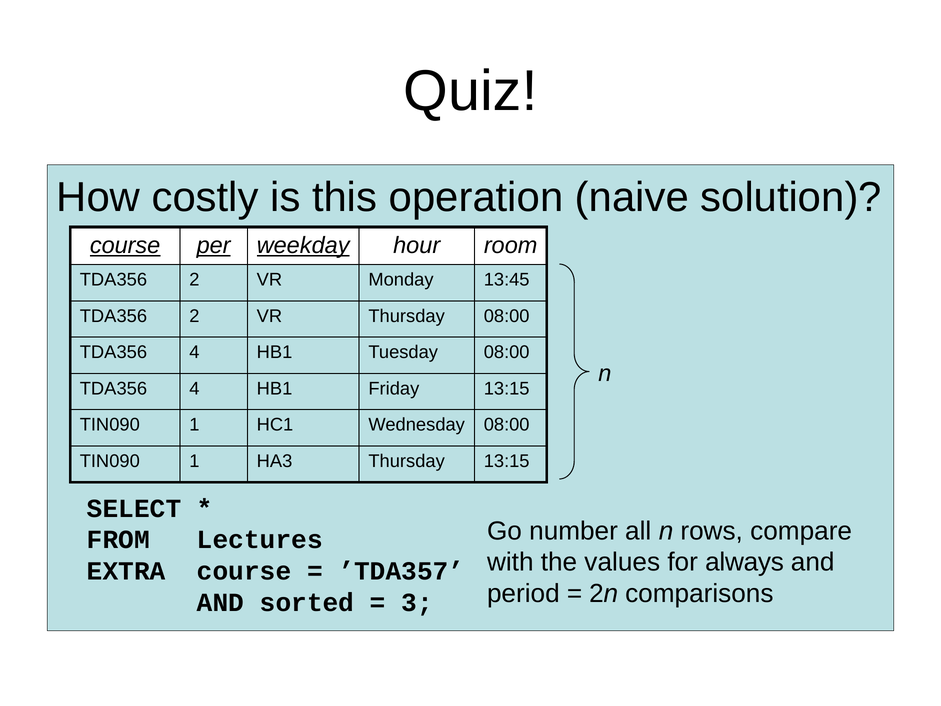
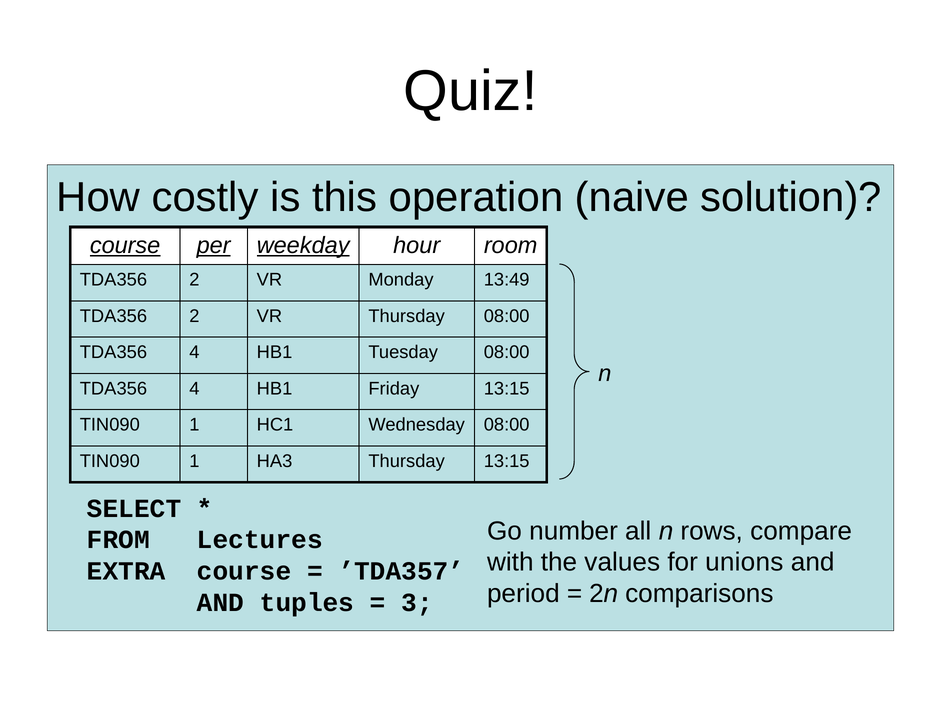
13:45: 13:45 -> 13:49
always: always -> unions
sorted: sorted -> tuples
